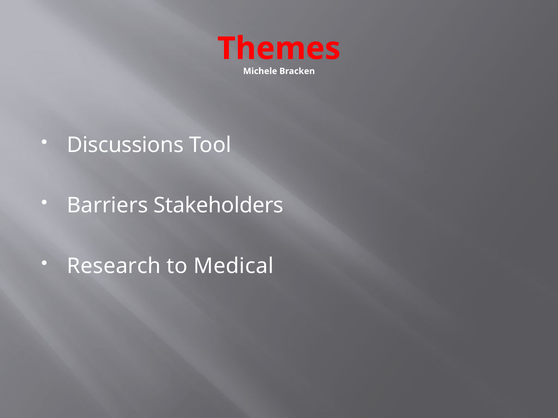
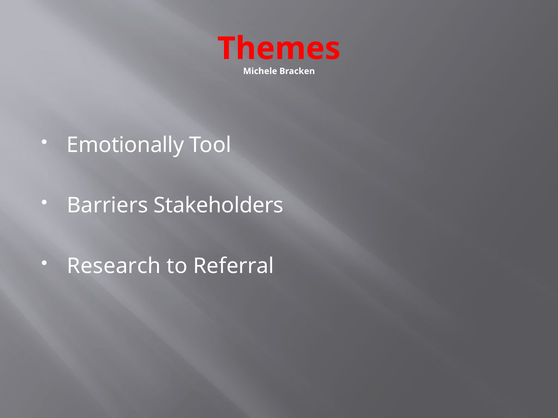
Discussions: Discussions -> Emotionally
Medical: Medical -> Referral
